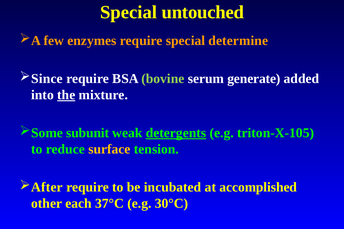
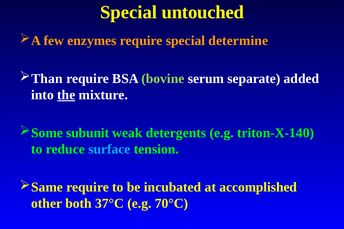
Since: Since -> Than
generate: generate -> separate
detergents underline: present -> none
triton-X-105: triton-X-105 -> triton-X-140
surface colour: yellow -> light blue
After: After -> Same
each: each -> both
30°C: 30°C -> 70°C
